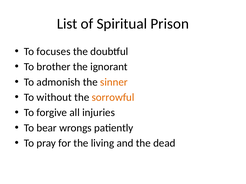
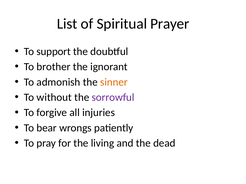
Prison: Prison -> Prayer
focuses: focuses -> support
sorrowful colour: orange -> purple
